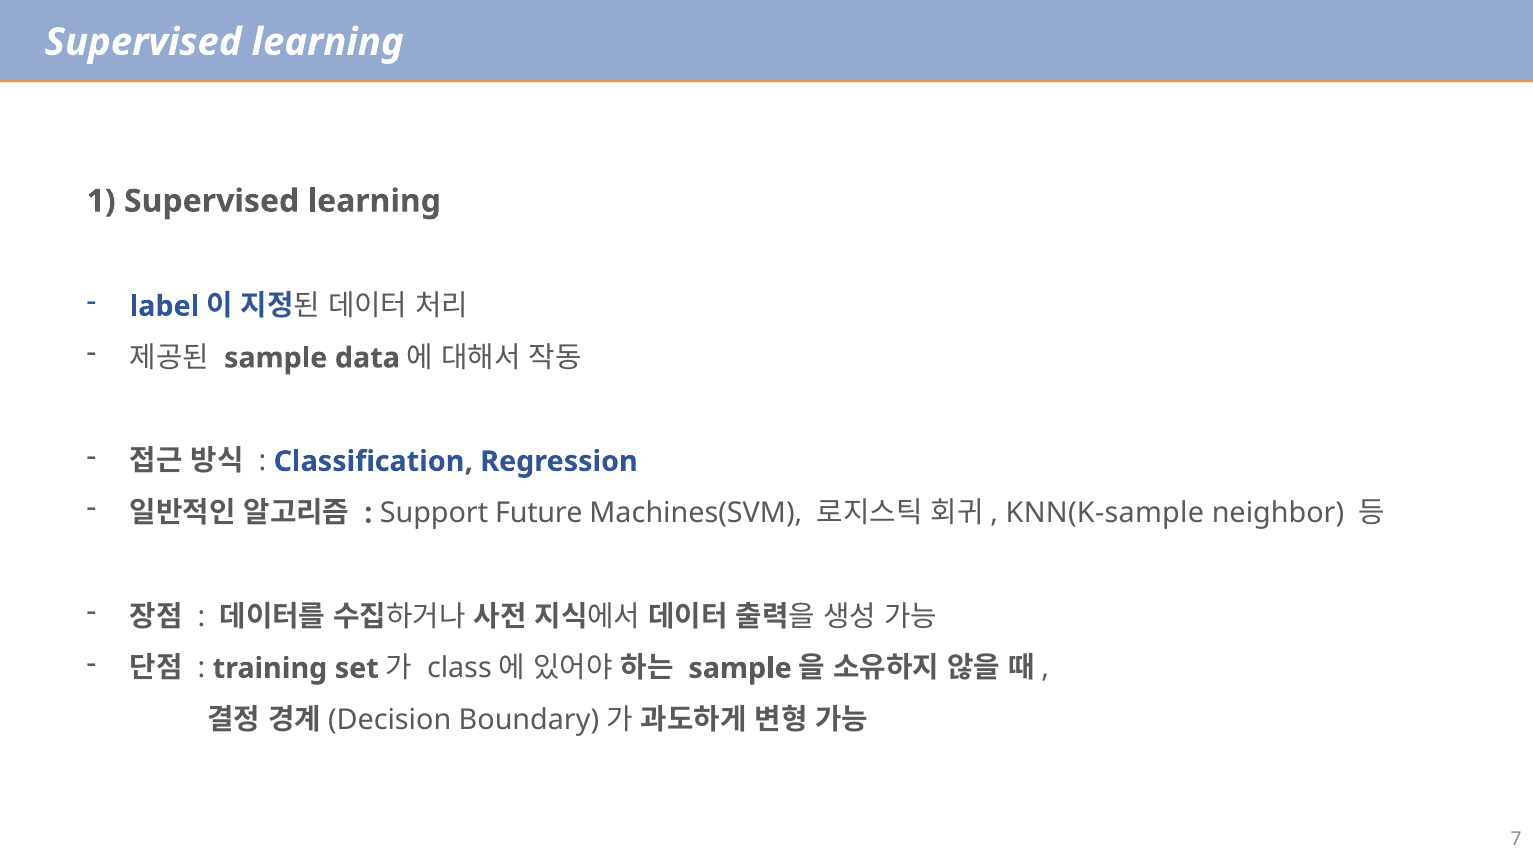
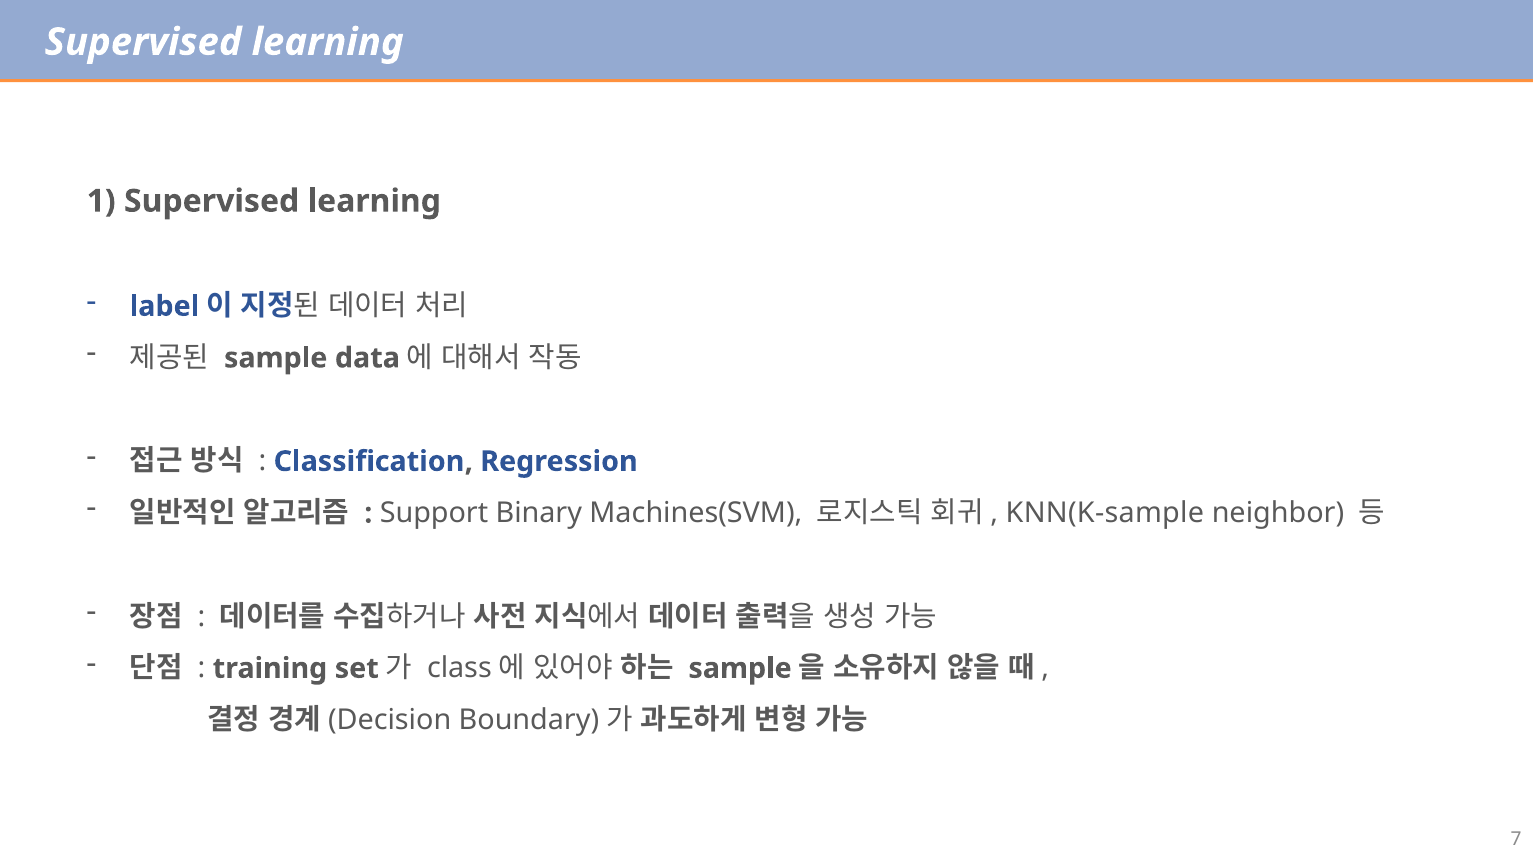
Future: Future -> Binary
